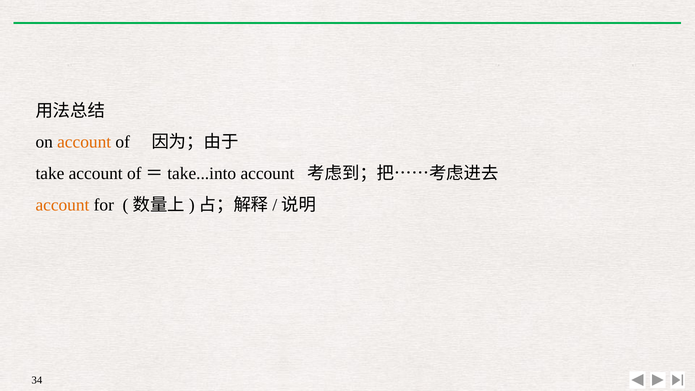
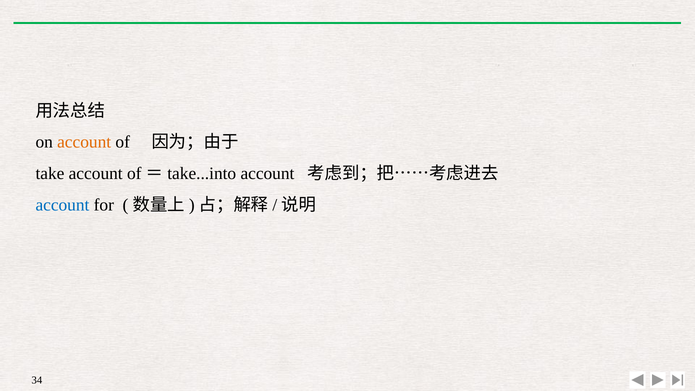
account at (62, 205) colour: orange -> blue
